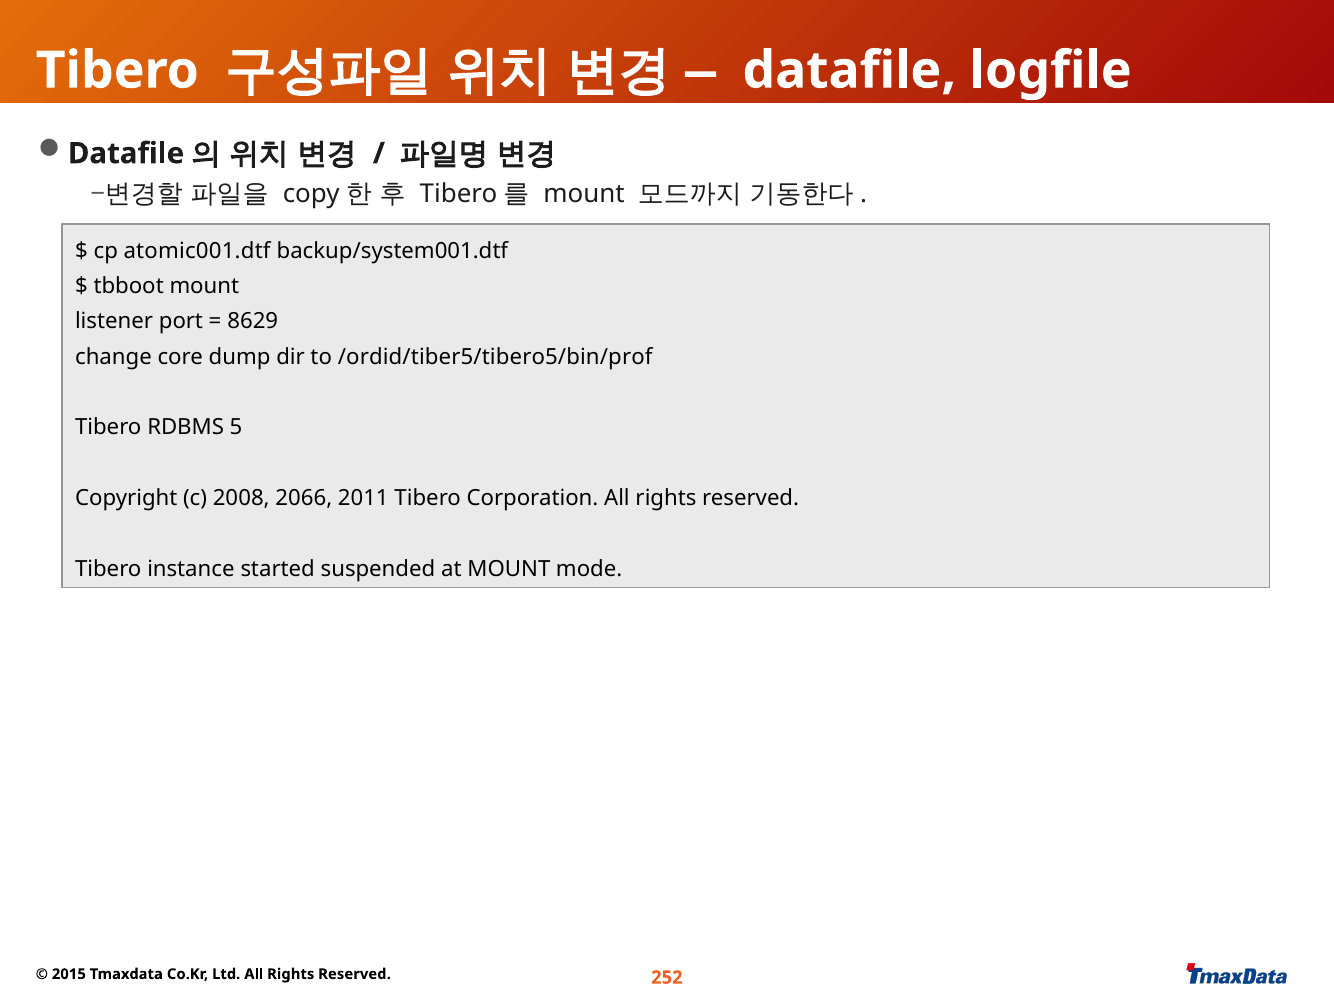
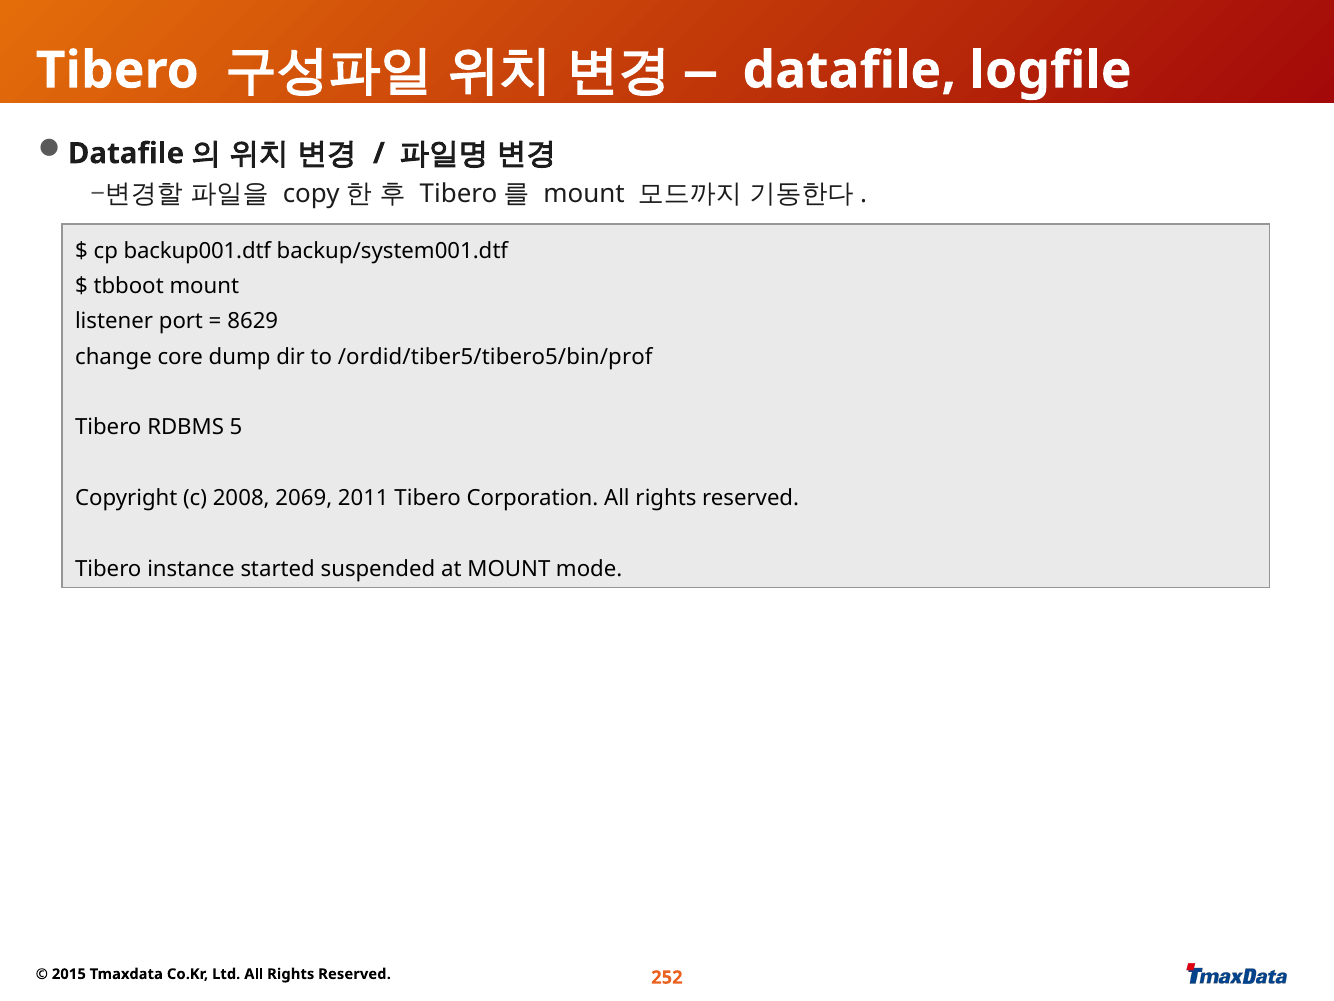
atomic001.dtf: atomic001.dtf -> backup001.dtf
2066: 2066 -> 2069
